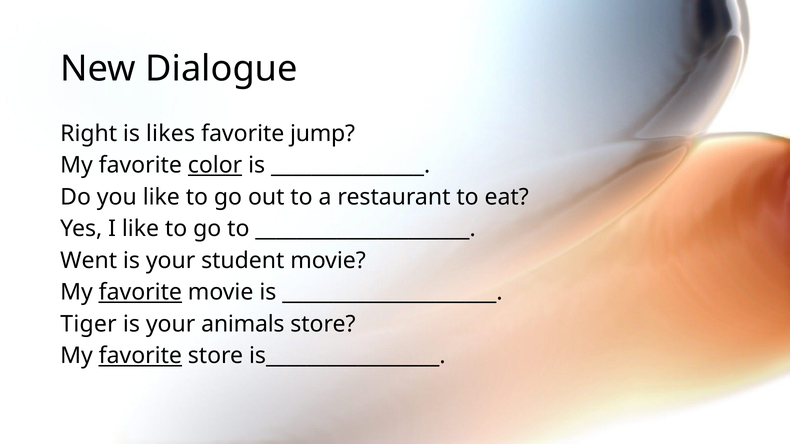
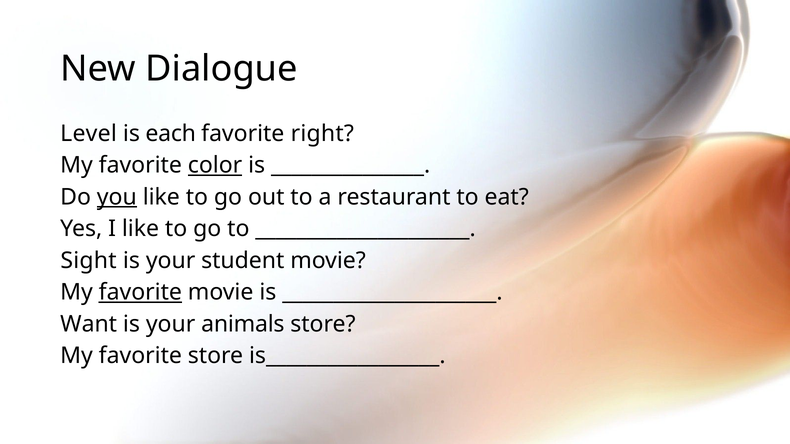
Right: Right -> Level
likes: likes -> each
jump: jump -> right
you underline: none -> present
Went: Went -> Sight
Tiger: Tiger -> Want
favorite at (140, 356) underline: present -> none
